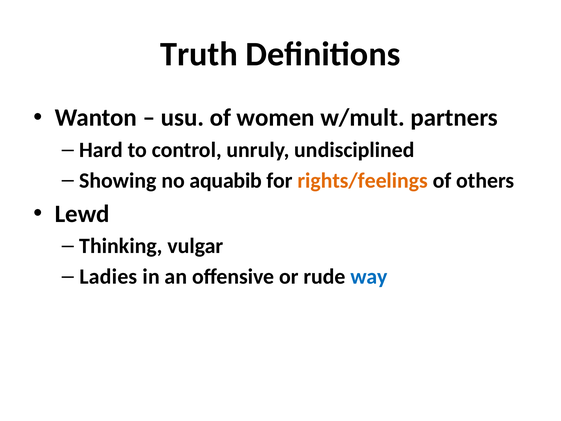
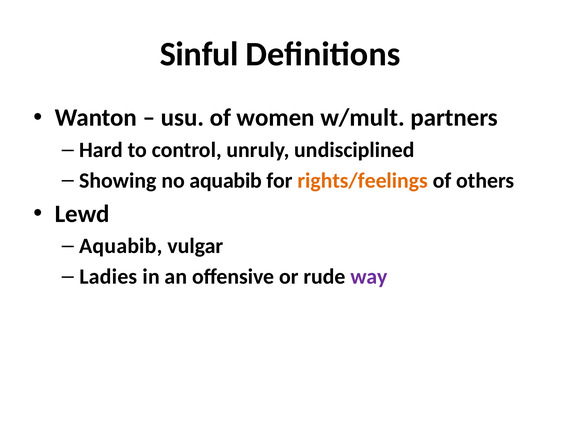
Truth: Truth -> Sinful
Thinking at (121, 246): Thinking -> Aquabib
way colour: blue -> purple
